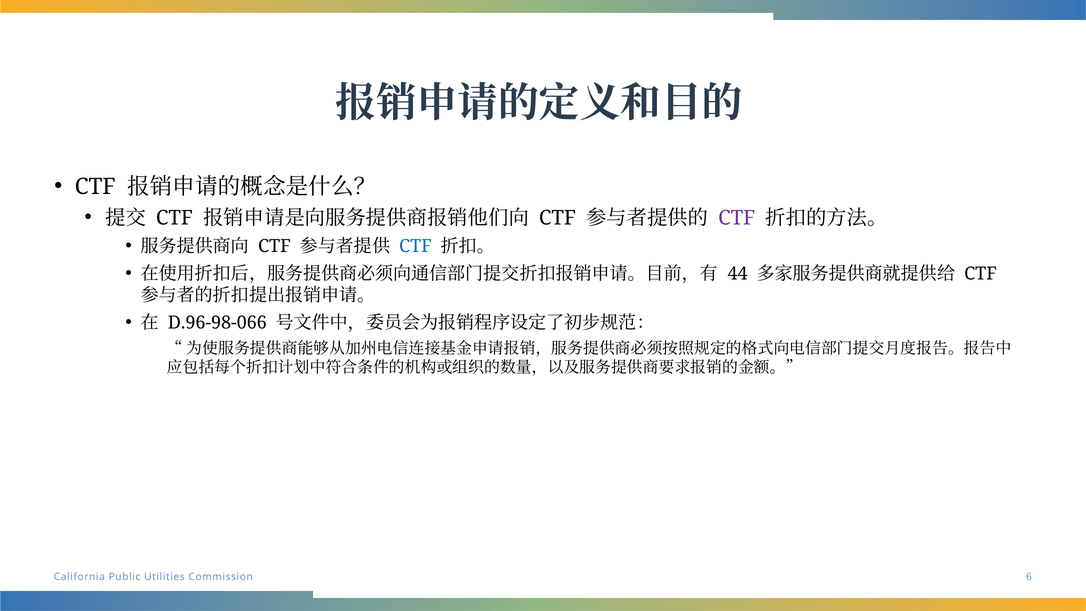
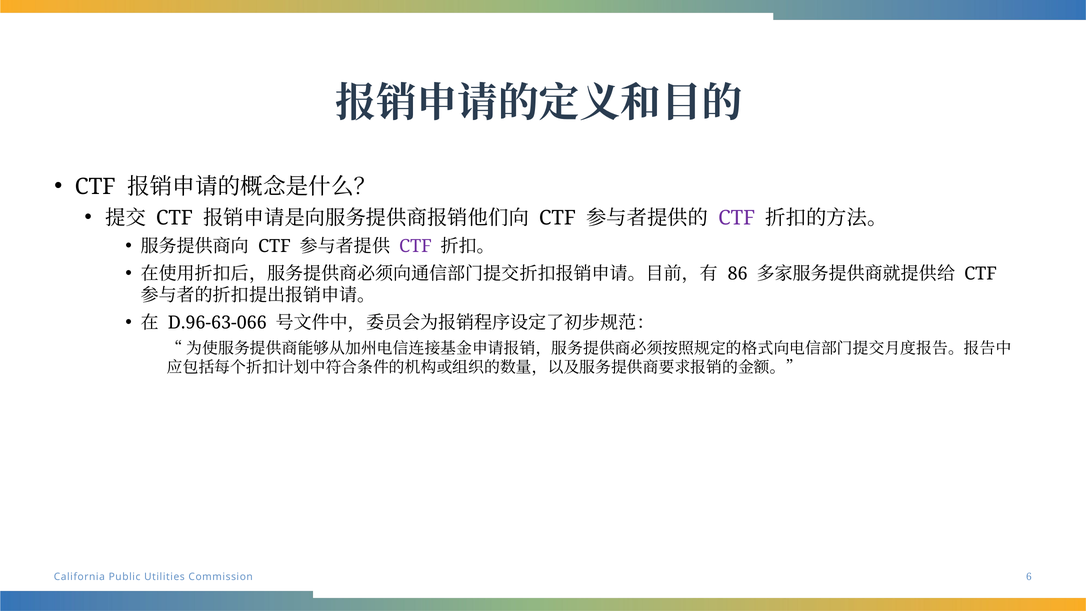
CTF at (416, 246) colour: blue -> purple
44: 44 -> 86
D.96-98-066: D.96-98-066 -> D.96-63-066
